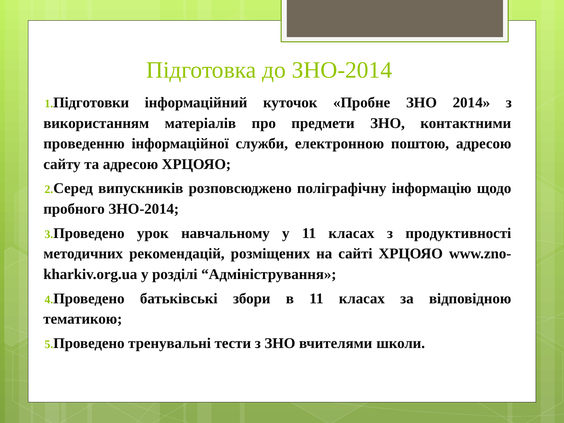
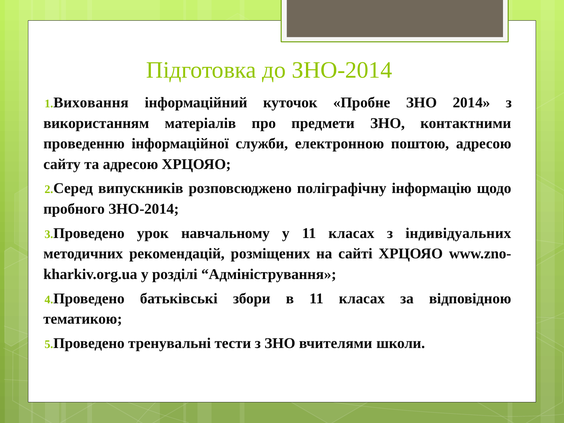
Підготовки: Підготовки -> Виховання
продуктивності: продуктивності -> індивідуальних
